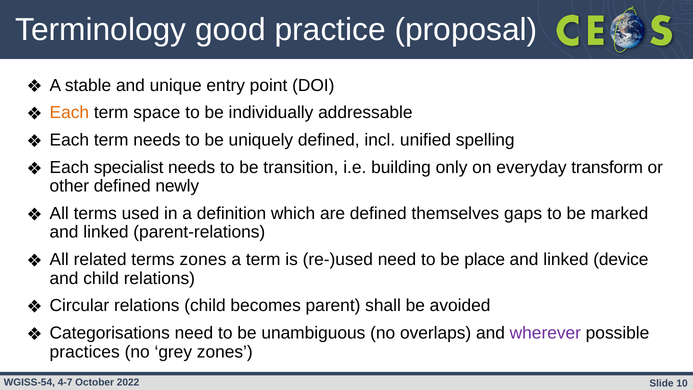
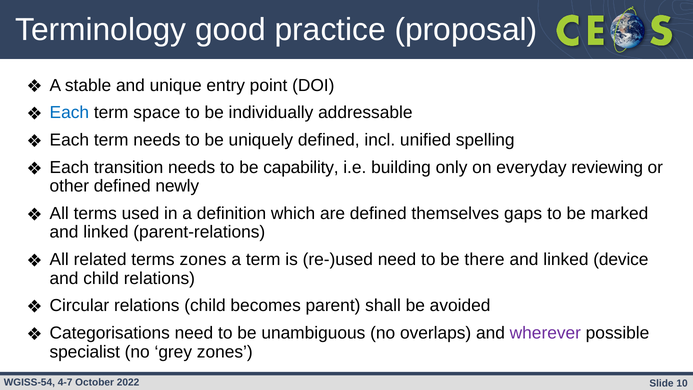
Each at (69, 113) colour: orange -> blue
specialist: specialist -> transition
transition: transition -> capability
transform: transform -> reviewing
place: place -> there
practices: practices -> specialist
